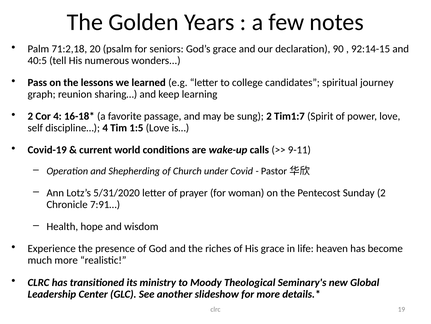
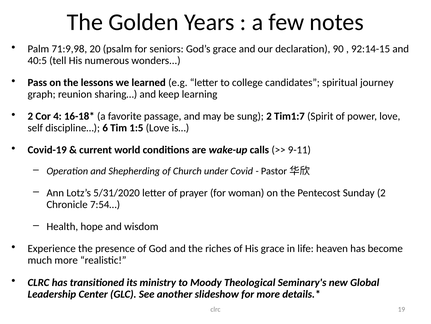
71:2,18: 71:2,18 -> 71:9,98
discipline… 4: 4 -> 6
7:91…: 7:91… -> 7:54…
